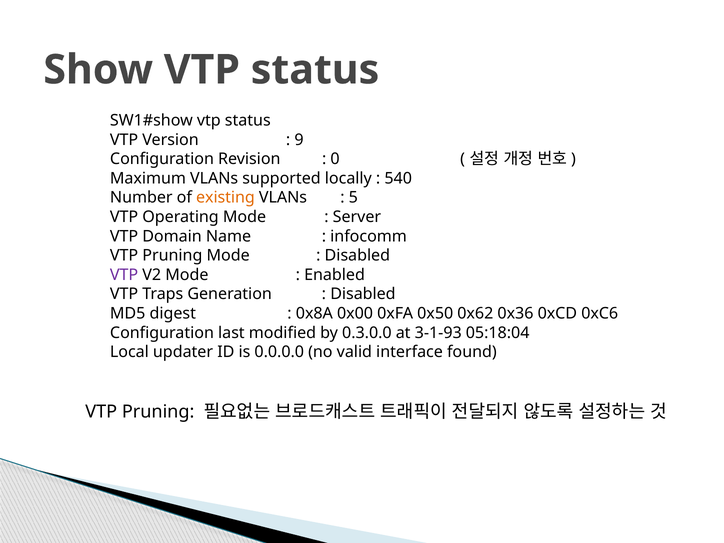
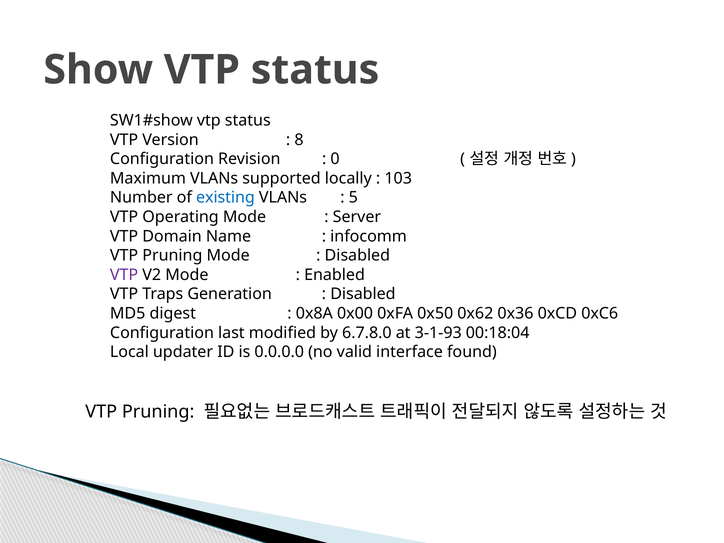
9: 9 -> 8
540: 540 -> 103
existing colour: orange -> blue
0.3.0.0: 0.3.0.0 -> 6.7.8.0
05:18:04: 05:18:04 -> 00:18:04
